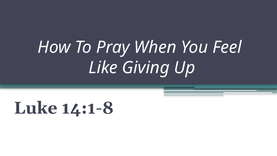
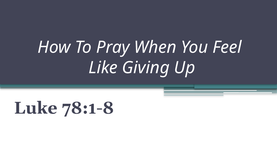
14:1-8: 14:1-8 -> 78:1-8
